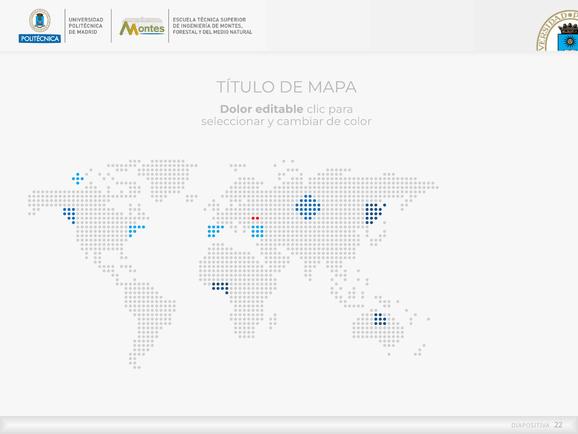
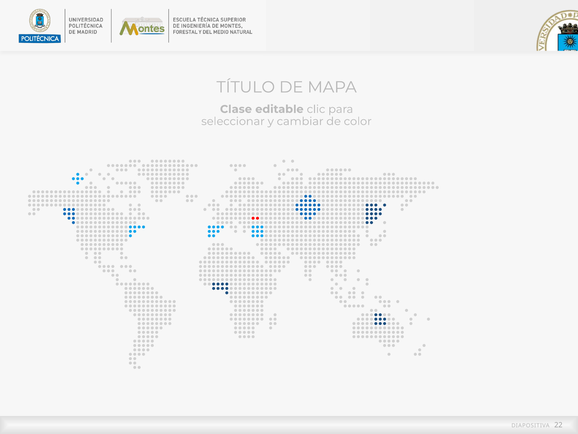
Dolor: Dolor -> Clase
